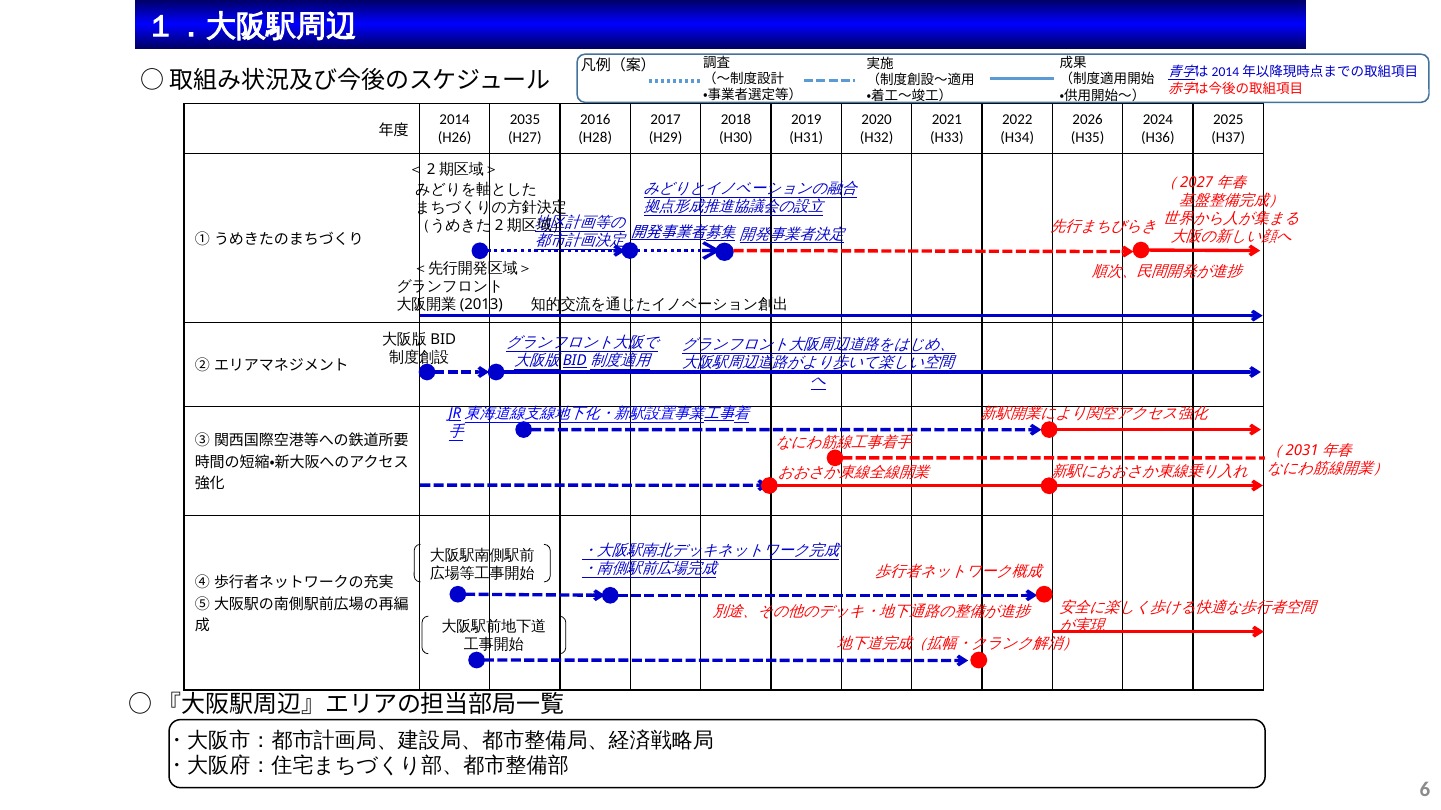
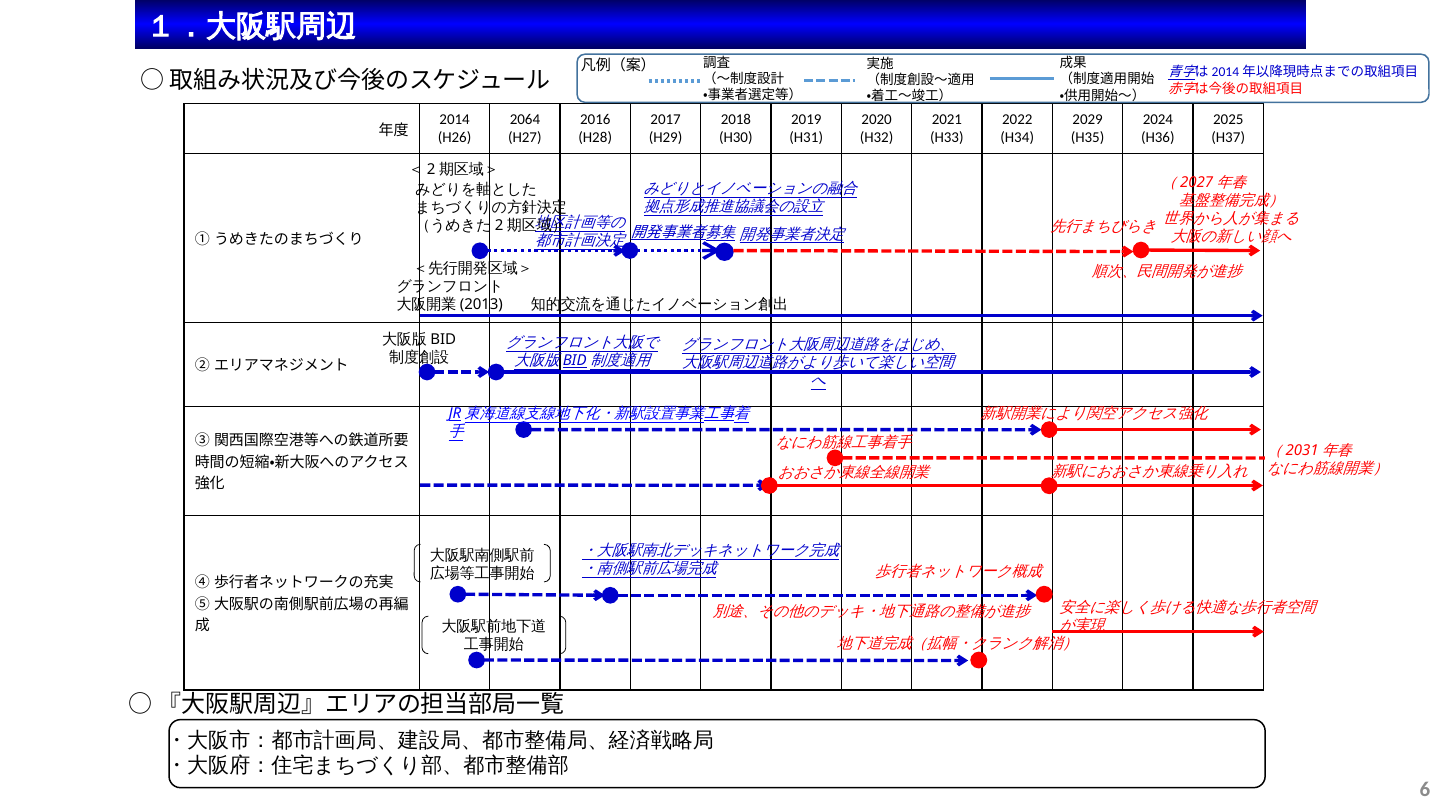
2035: 2035 -> 2064
2026: 2026 -> 2029
